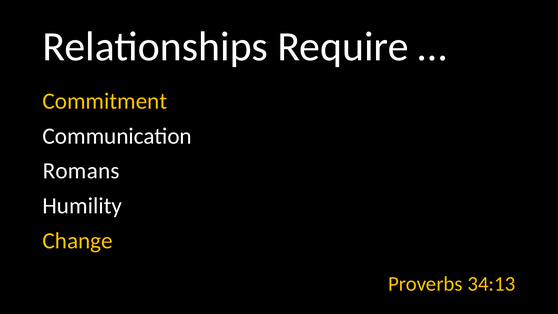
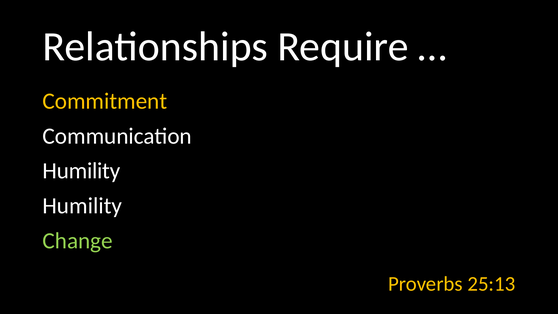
Romans at (81, 171): Romans -> Humility
Change colour: yellow -> light green
34:13: 34:13 -> 25:13
